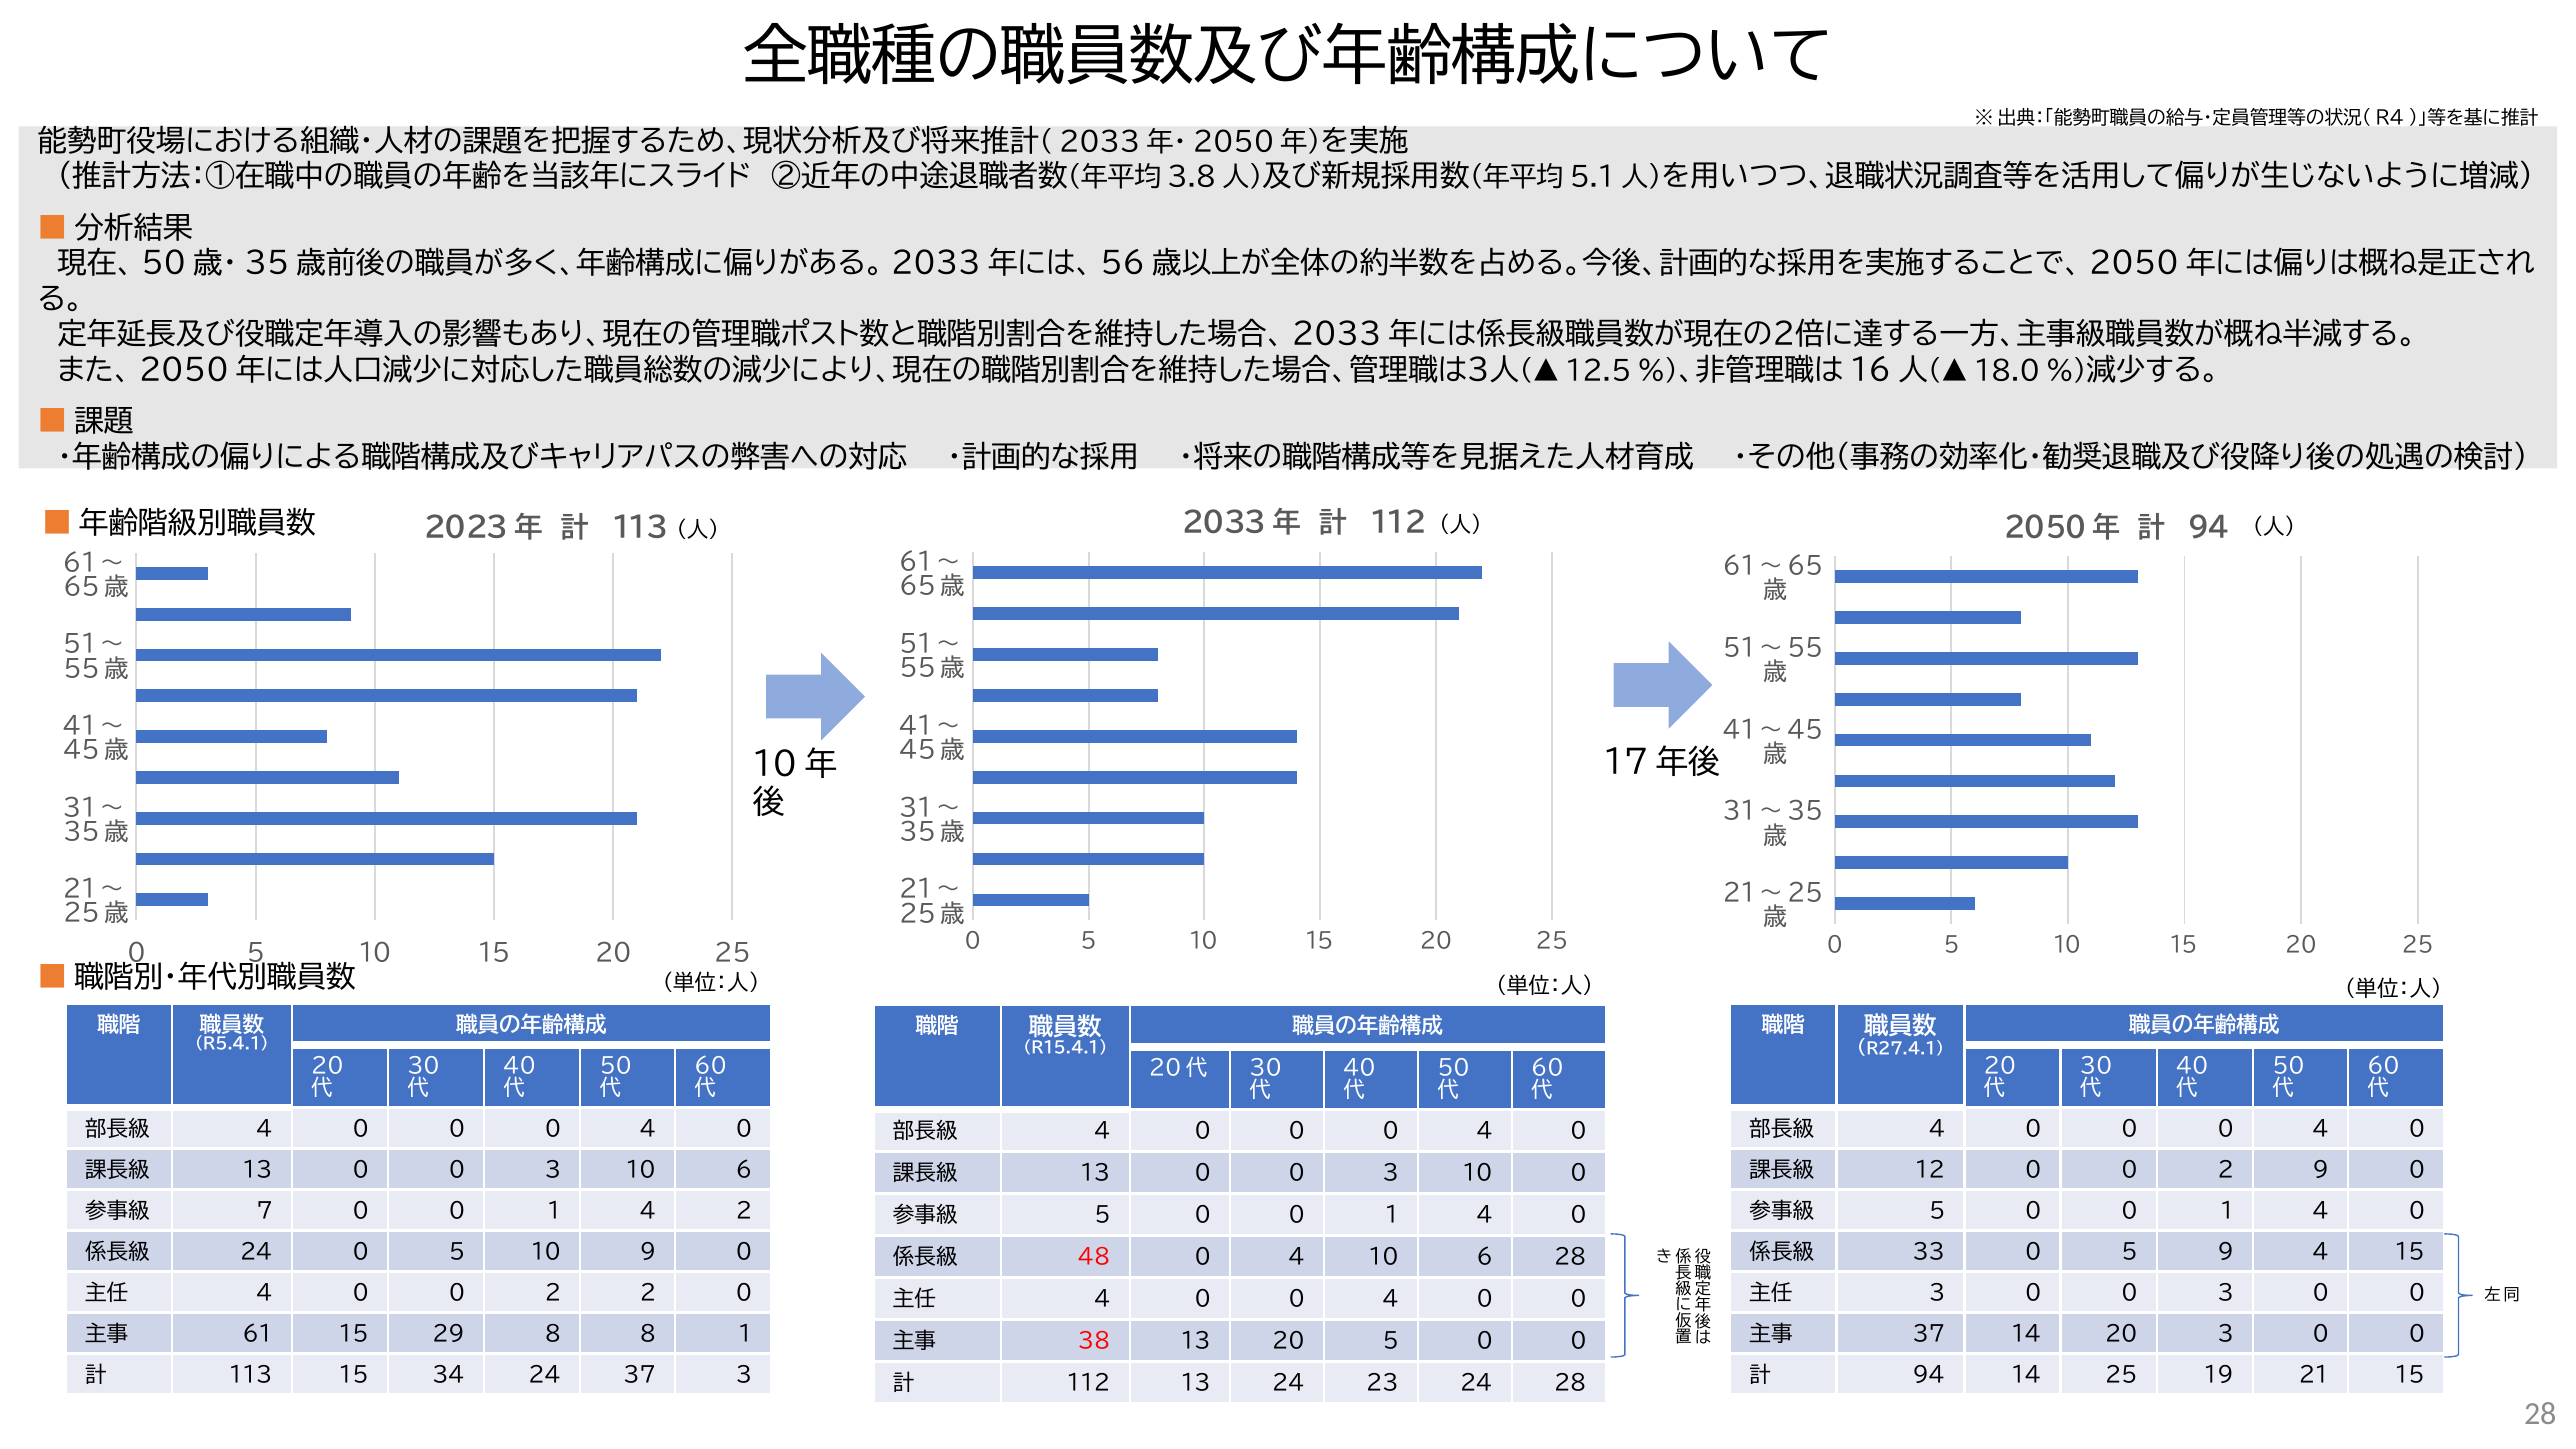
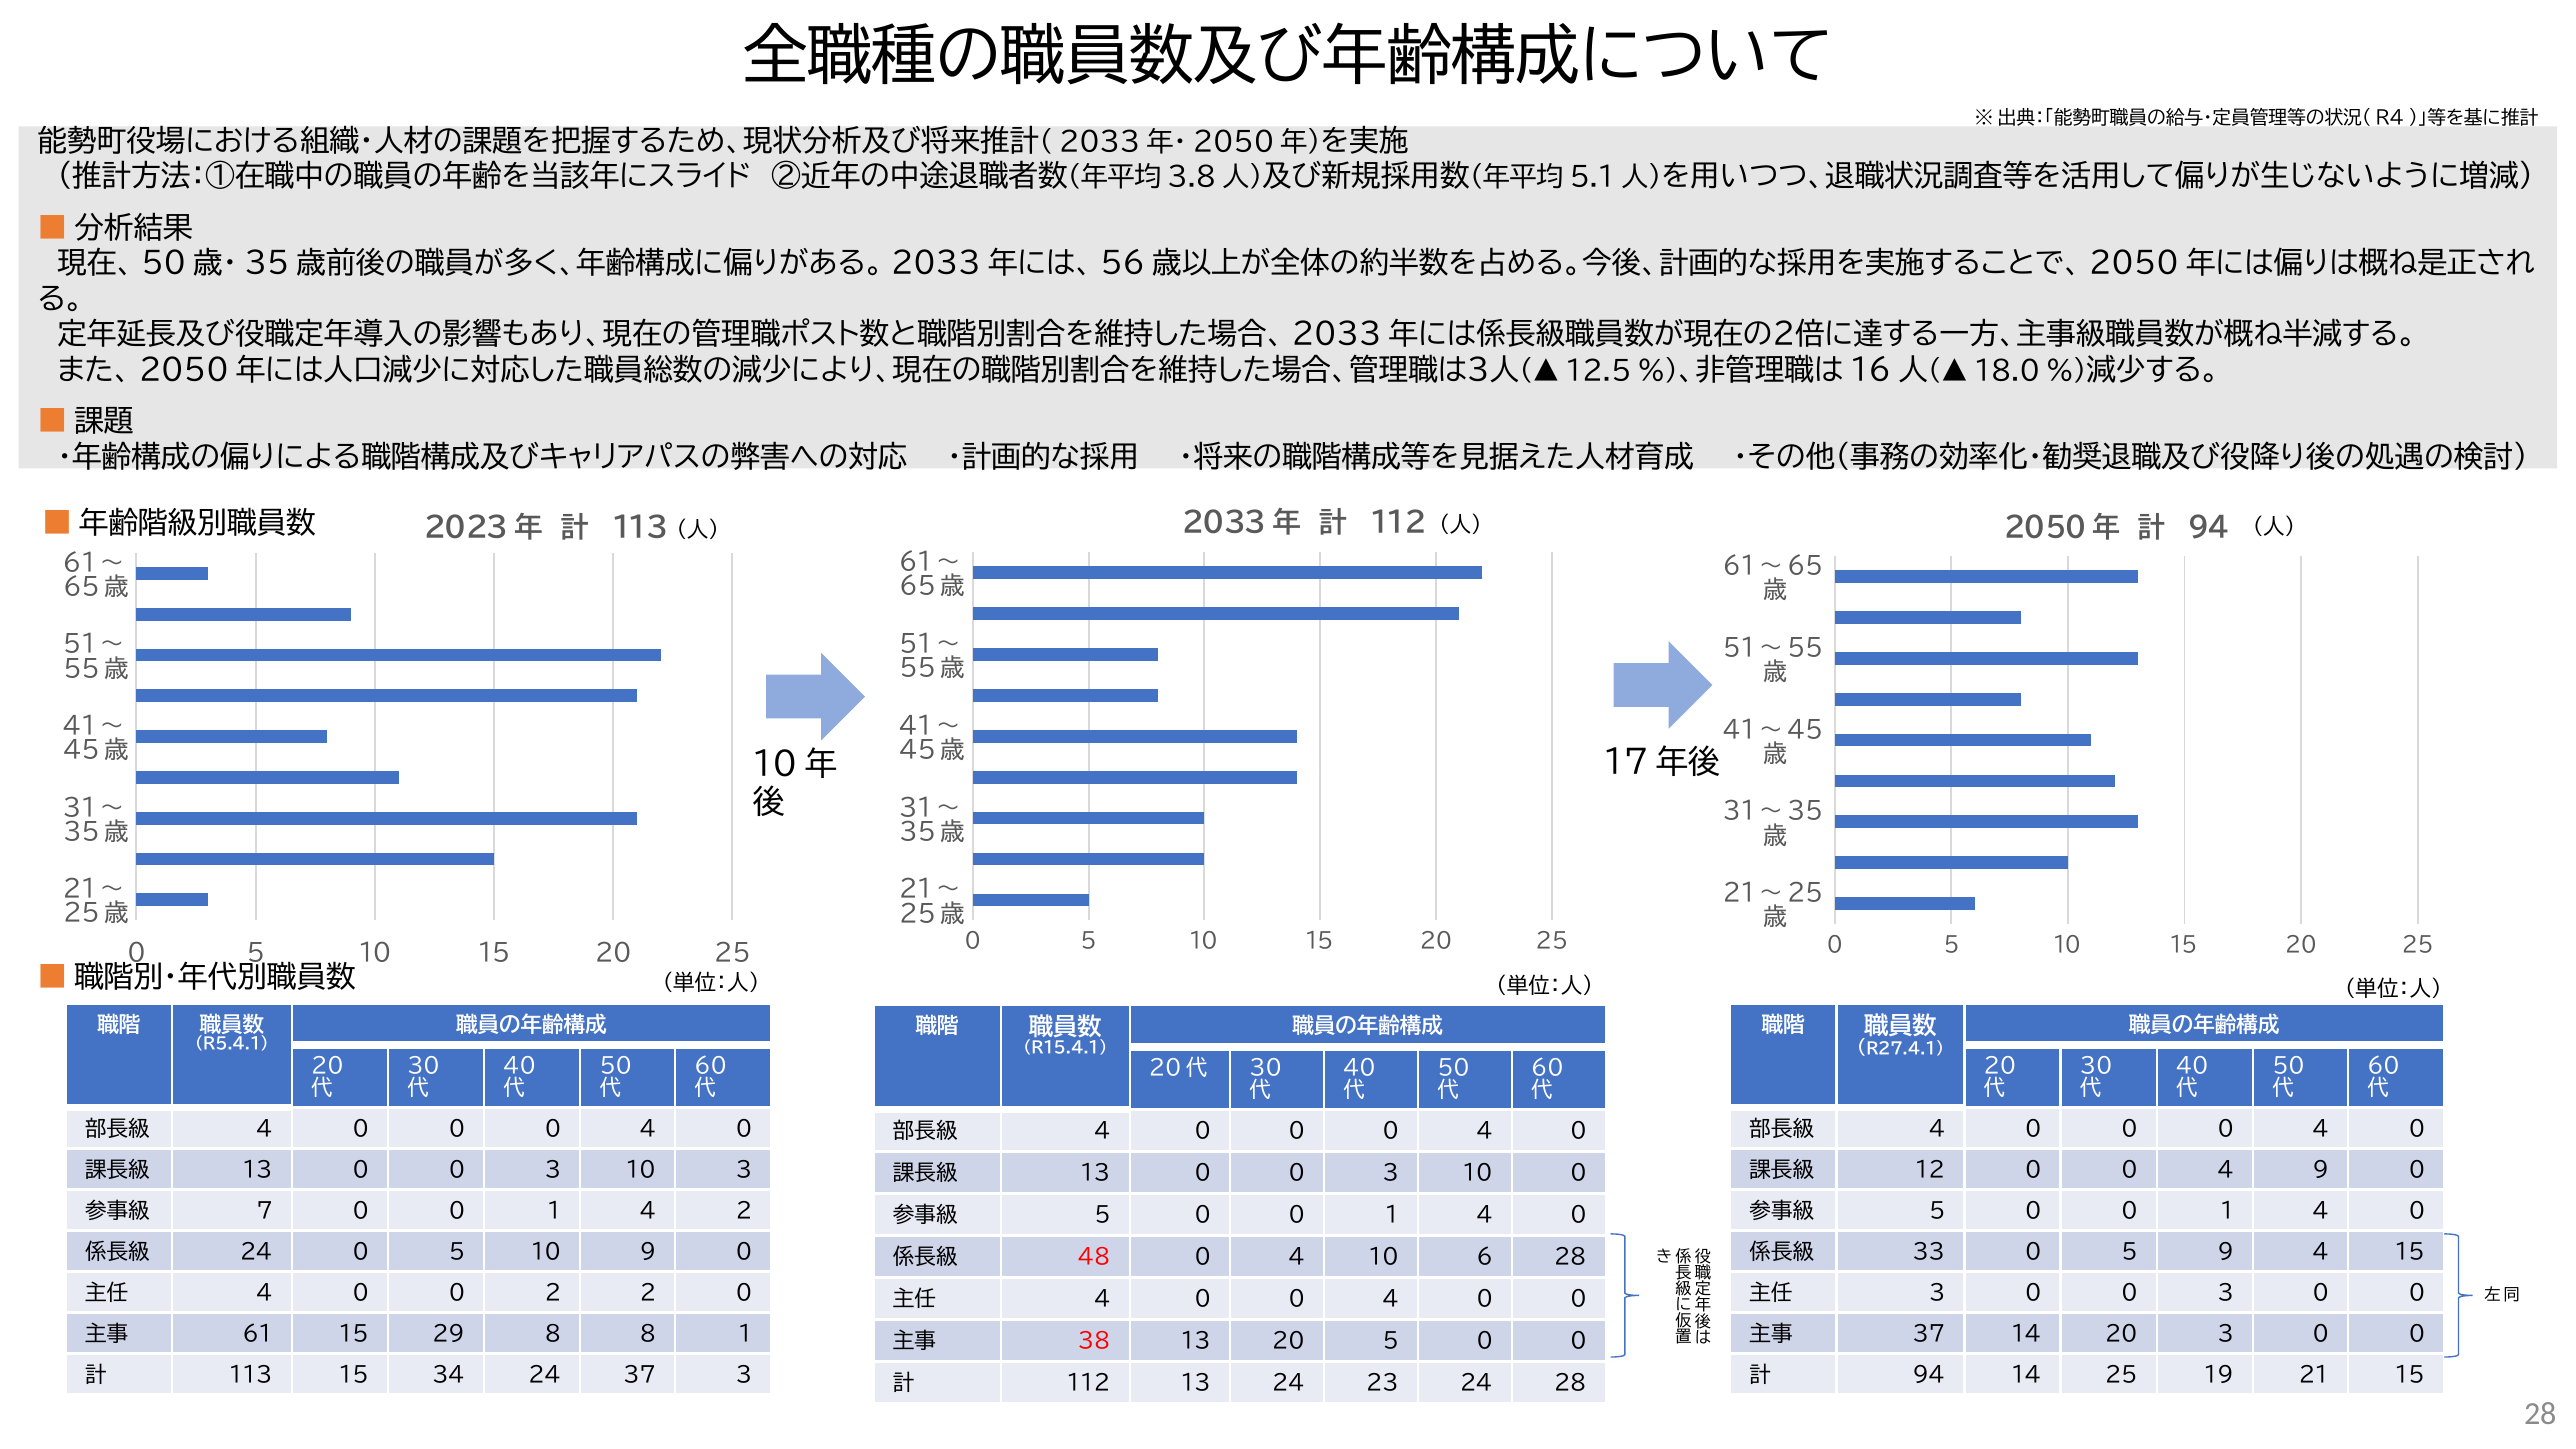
3 10 6: 6 -> 3
12 0 0 2: 2 -> 4
